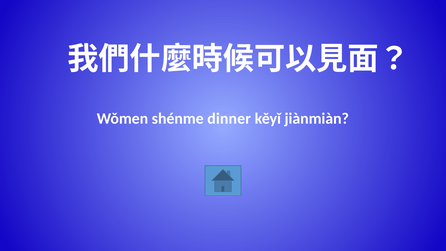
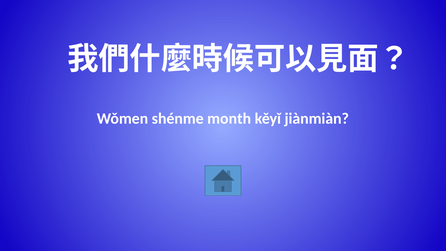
dinner: dinner -> month
